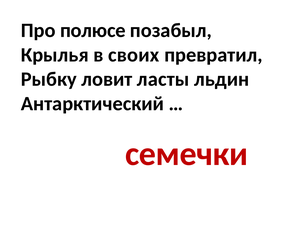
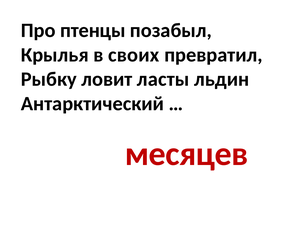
полюсе: полюсе -> птенцы
семечки: семечки -> месяцев
